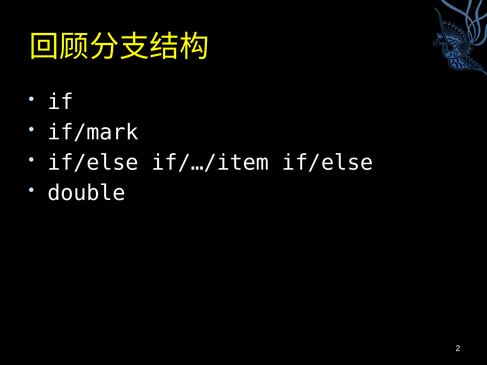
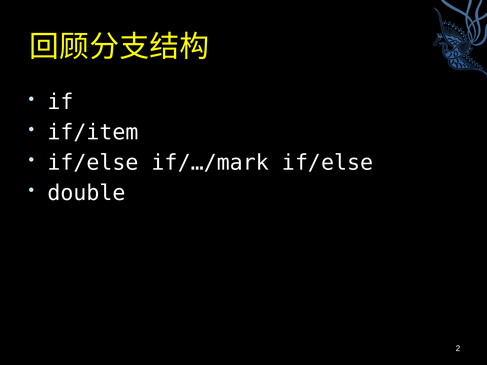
if/mark: if/mark -> if/item
if/…/item: if/…/item -> if/…/mark
